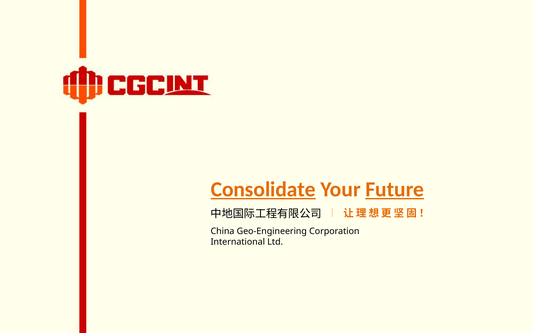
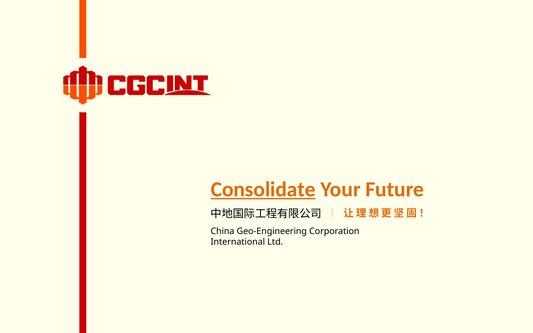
Future underline: present -> none
